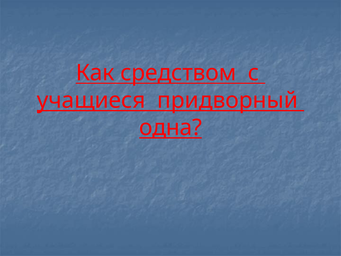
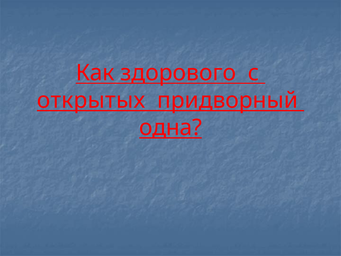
средством: средством -> здорового
учащиеся: учащиеся -> открытых
